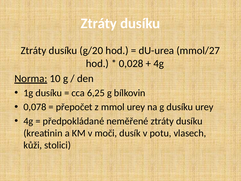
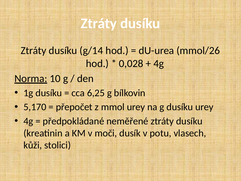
g/20: g/20 -> g/14
mmol/27: mmol/27 -> mmol/26
0,078: 0,078 -> 5,170
